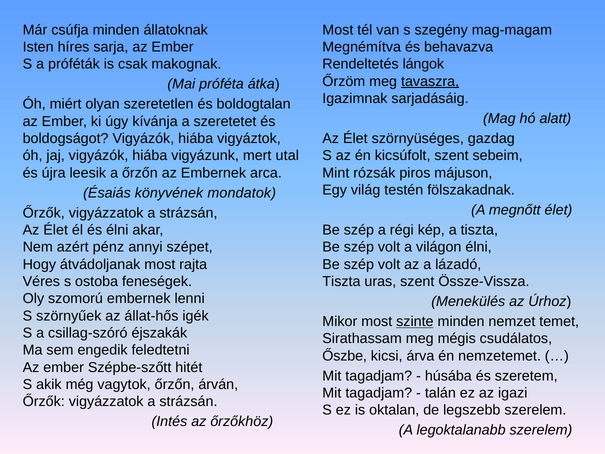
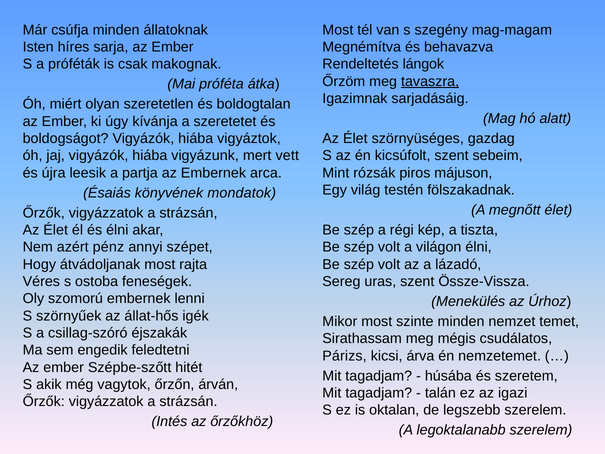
utal: utal -> vett
a őrzőn: őrzőn -> partja
Tiszta at (341, 281): Tiszta -> Sereg
szinte underline: present -> none
Őszbe: Őszbe -> Párizs
